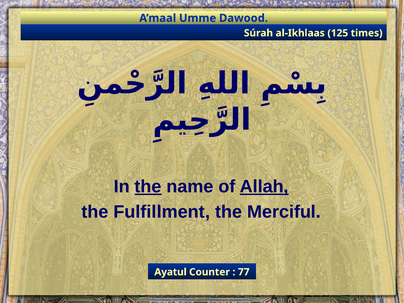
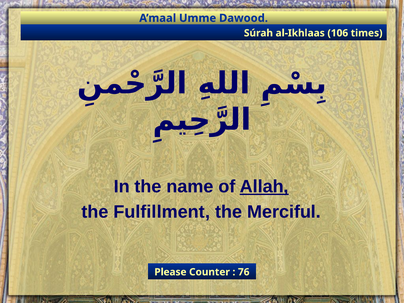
125: 125 -> 106
the at (148, 187) underline: present -> none
Ayatul: Ayatul -> Please
77: 77 -> 76
